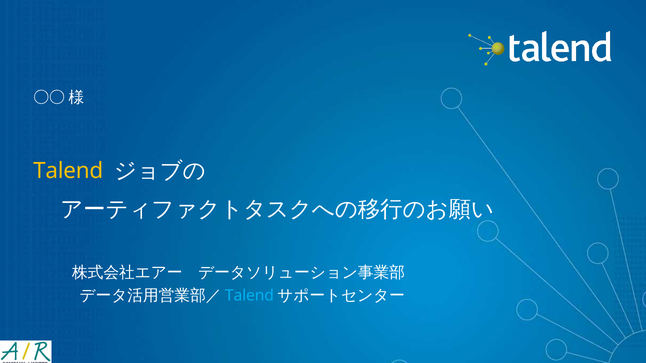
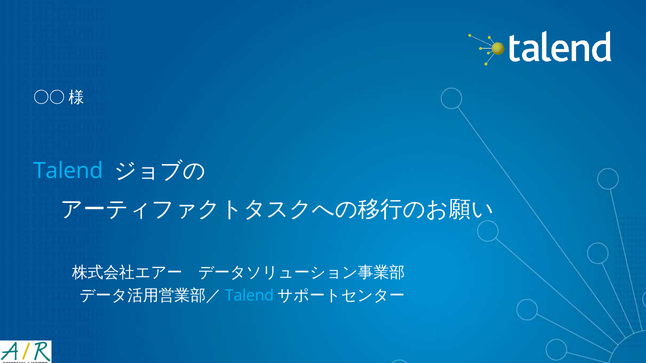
Talend at (68, 171) colour: yellow -> light blue
